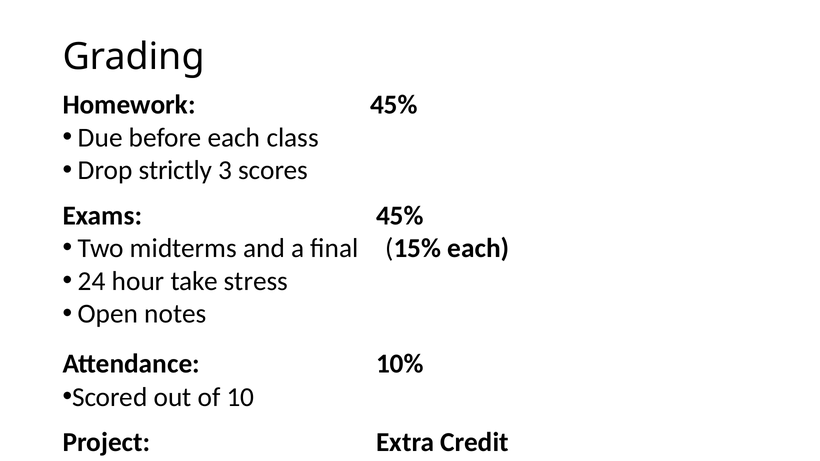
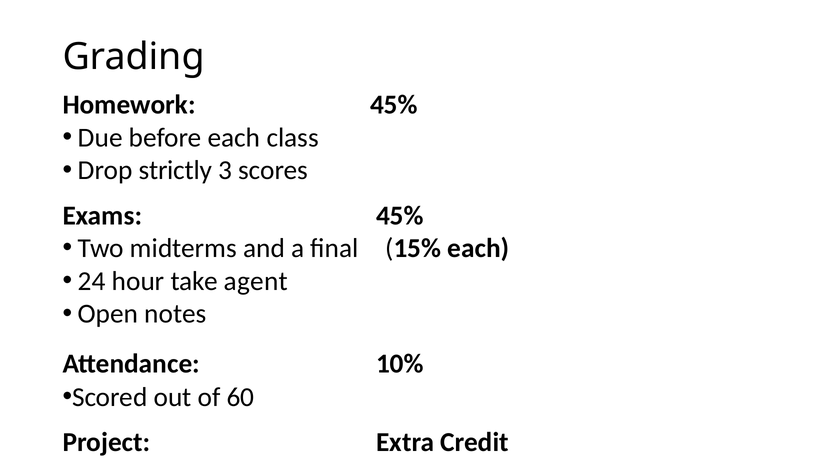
stress: stress -> agent
10: 10 -> 60
